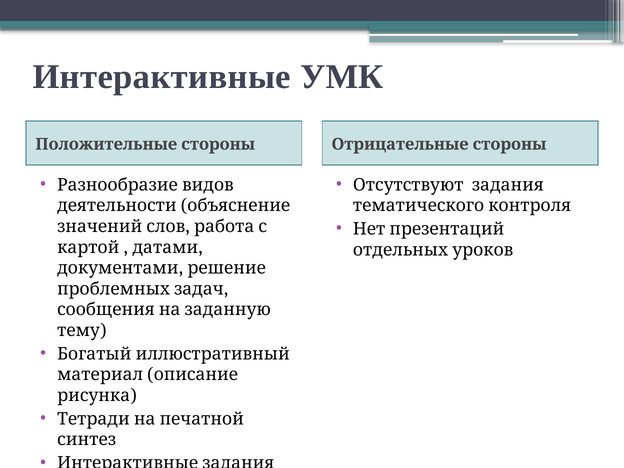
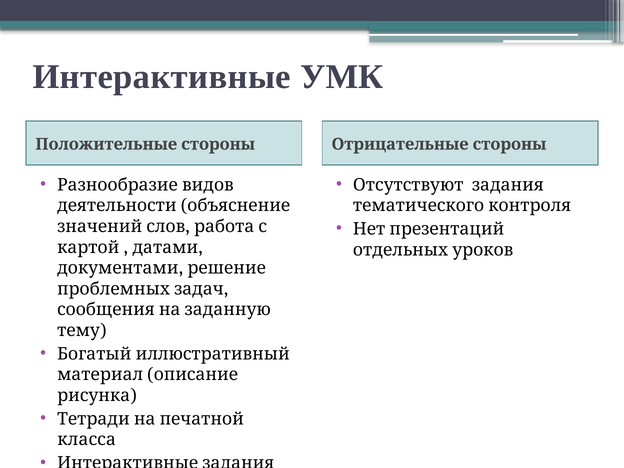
синтез: синтез -> класса
